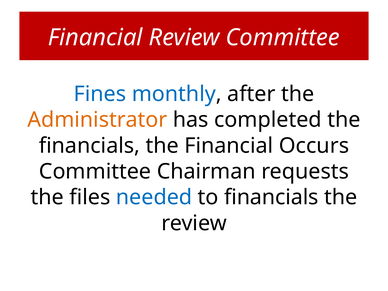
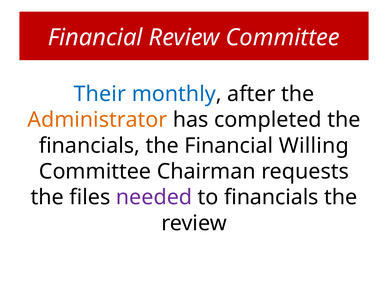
Fines: Fines -> Their
Occurs: Occurs -> Willing
needed colour: blue -> purple
